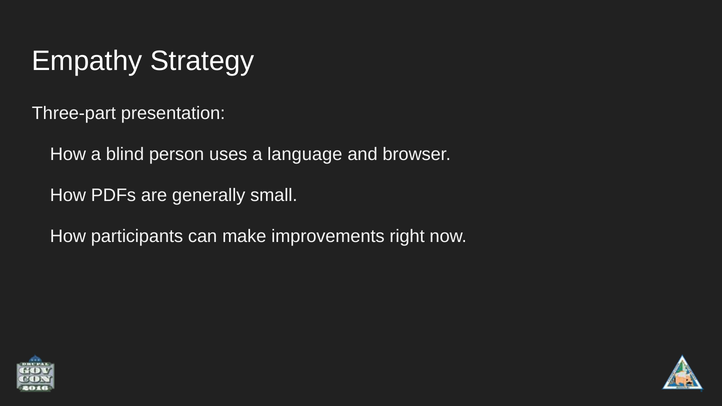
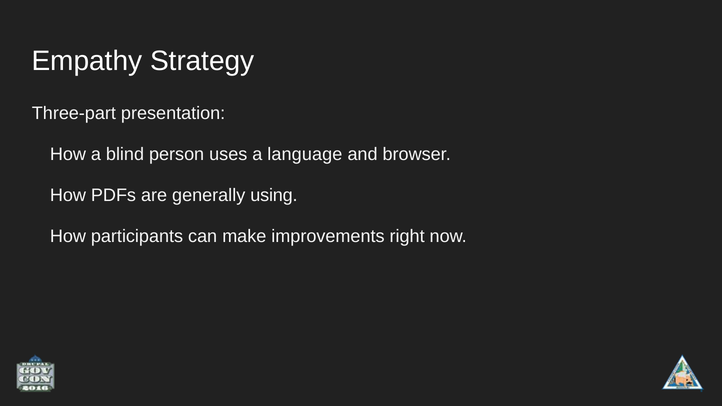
small: small -> using
